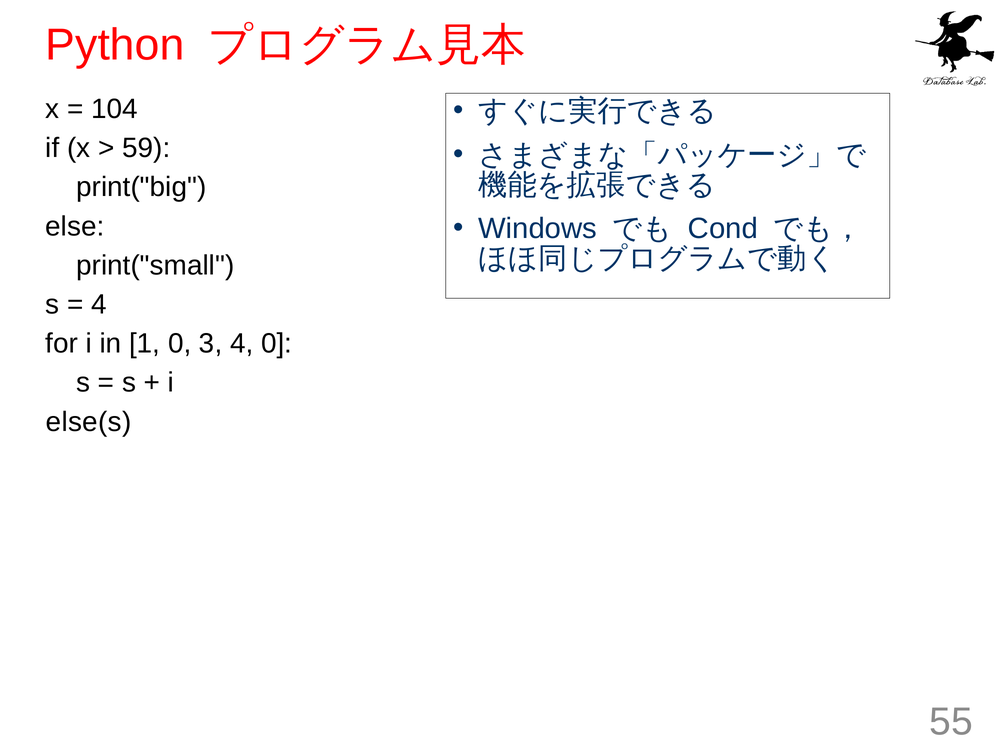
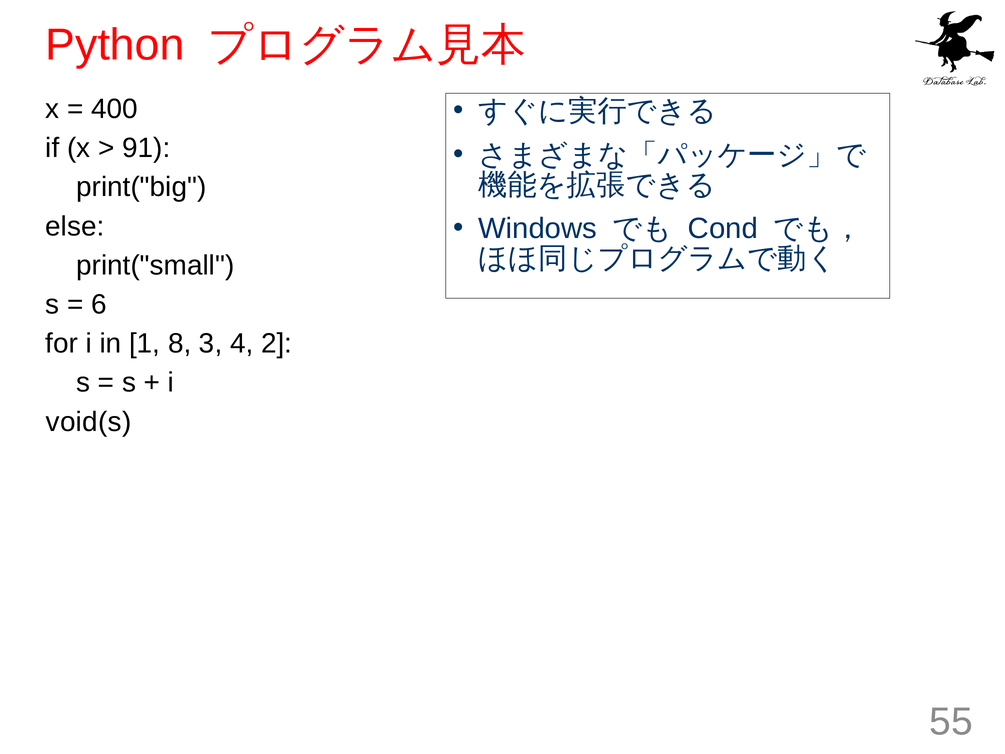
104: 104 -> 400
59: 59 -> 91
4 at (99, 304): 4 -> 6
1 0: 0 -> 8
4 0: 0 -> 2
else(s: else(s -> void(s
